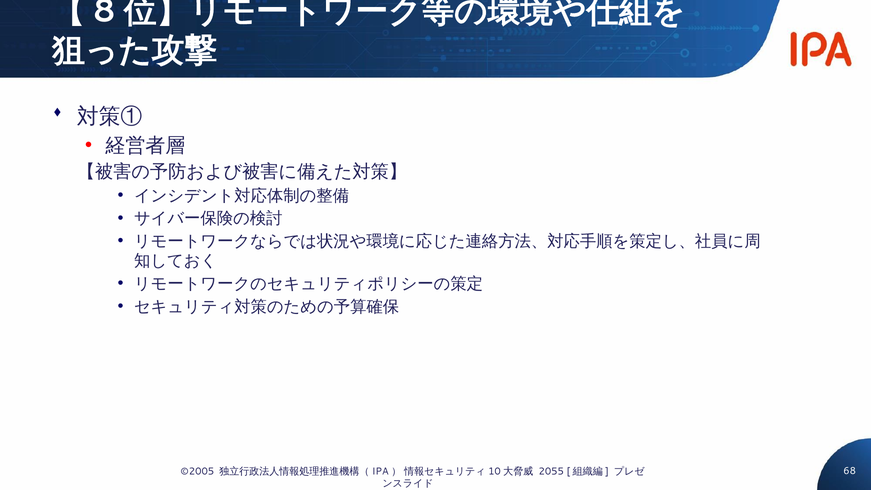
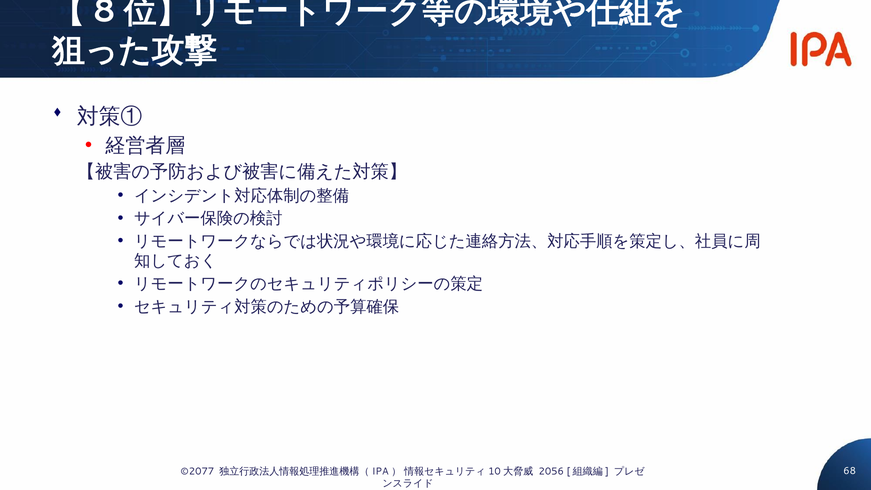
©2005: ©2005 -> ©2077
2055: 2055 -> 2056
